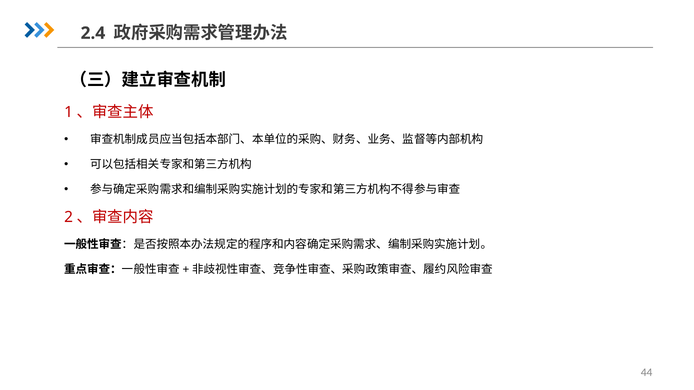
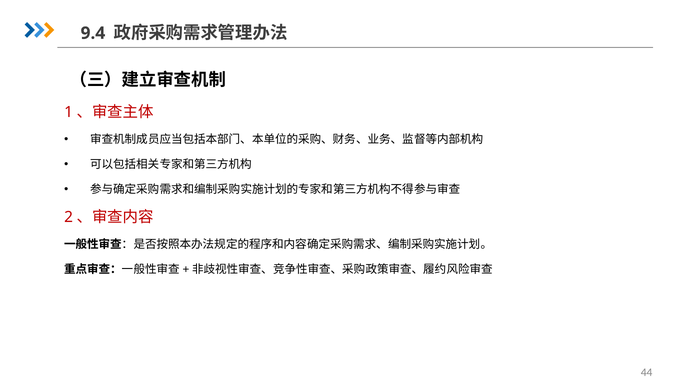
2.4: 2.4 -> 9.4
